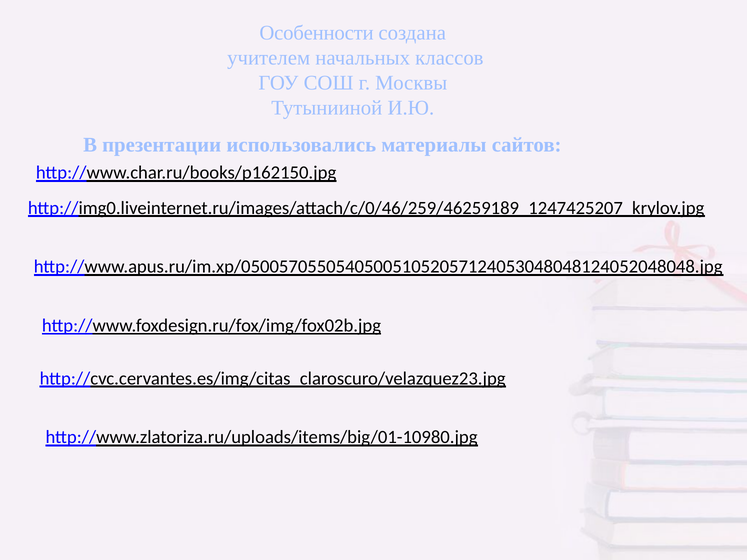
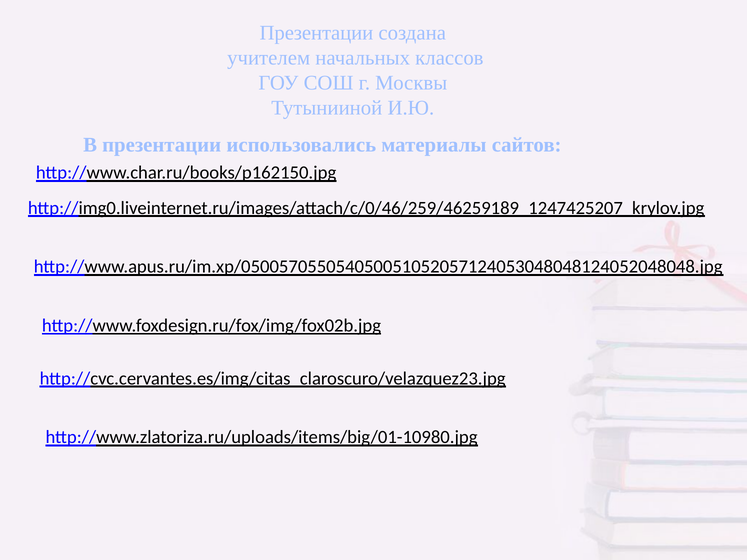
Особенности at (317, 33): Особенности -> Презентации
